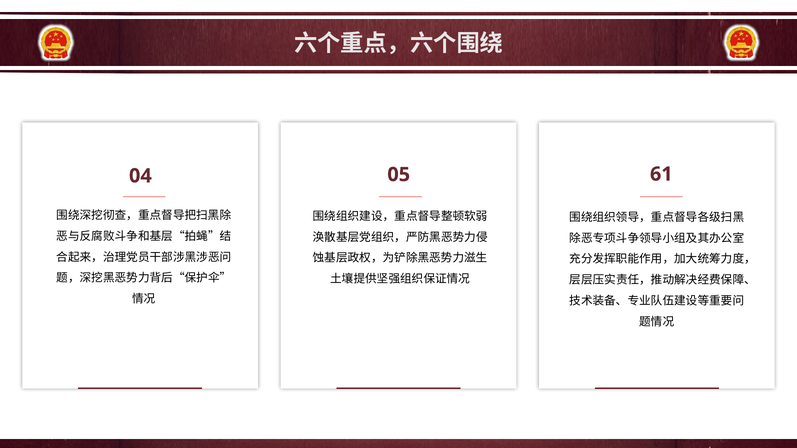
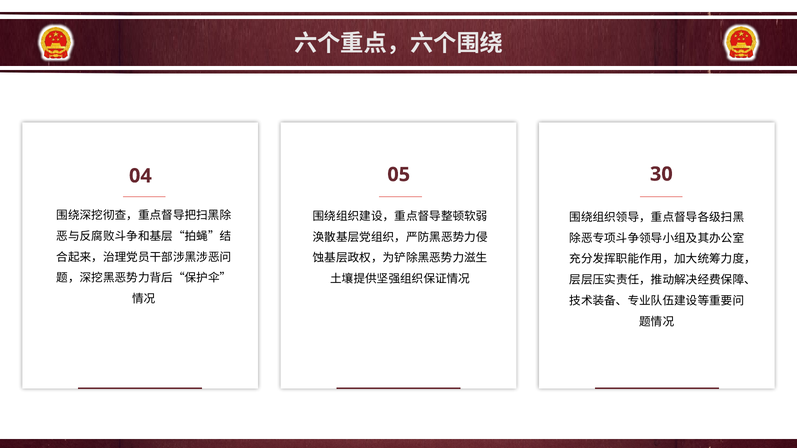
61: 61 -> 30
